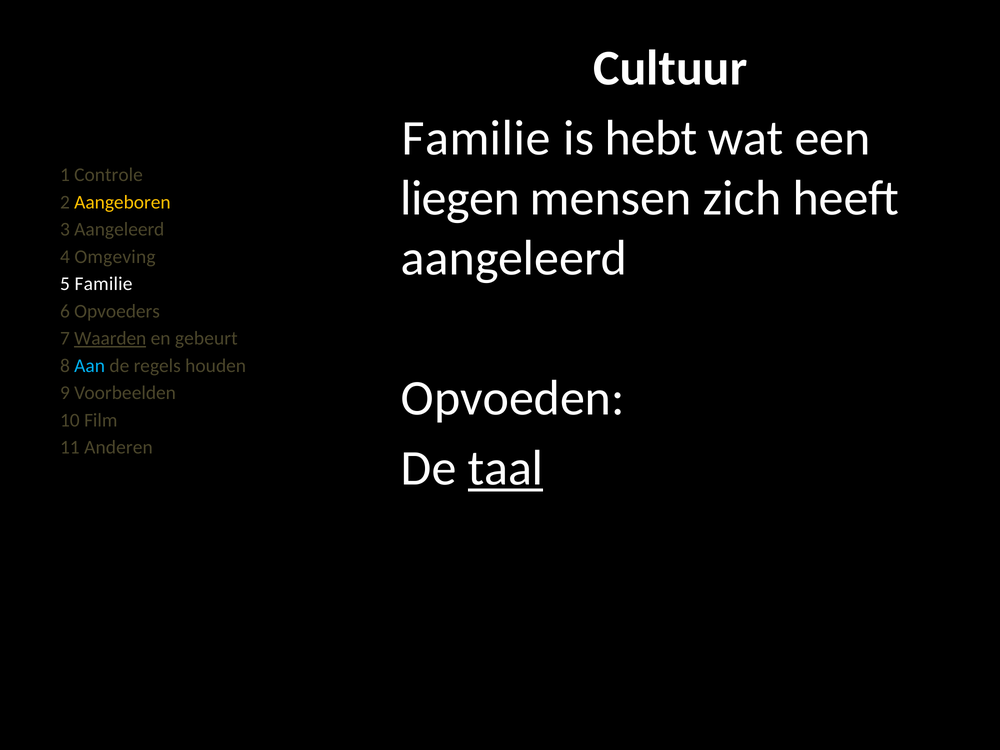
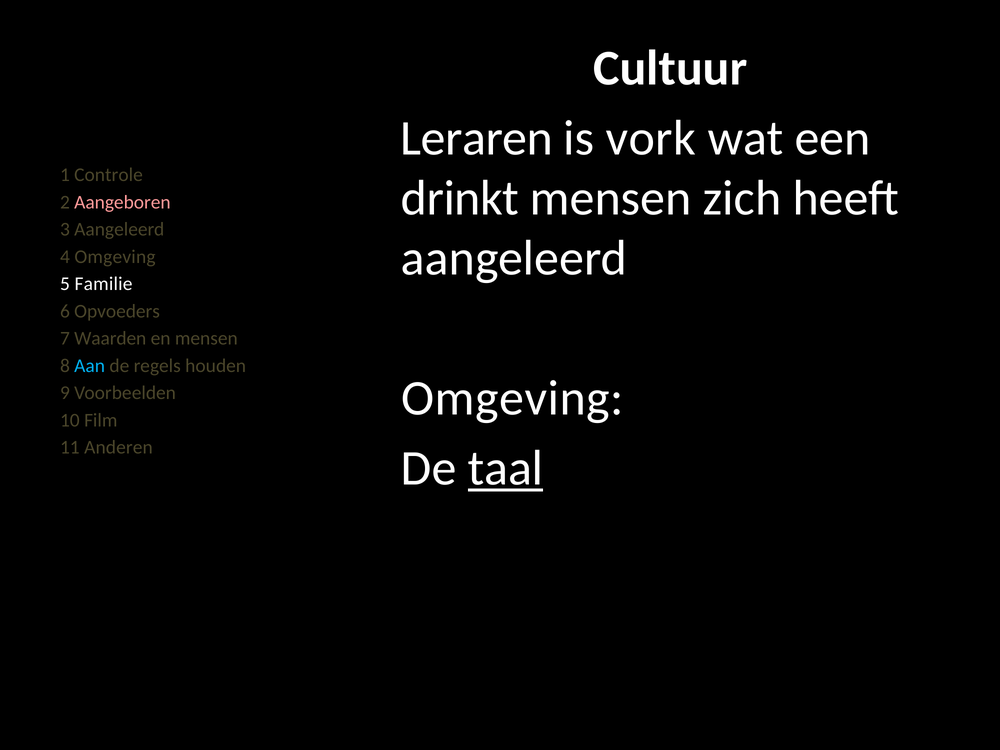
Familie at (476, 138): Familie -> Leraren
hebt: hebt -> vork
liegen: liegen -> drinkt
Aangeboren colour: yellow -> pink
Waarden underline: present -> none
en gebeurt: gebeurt -> mensen
Opvoeden at (513, 398): Opvoeden -> Omgeving
